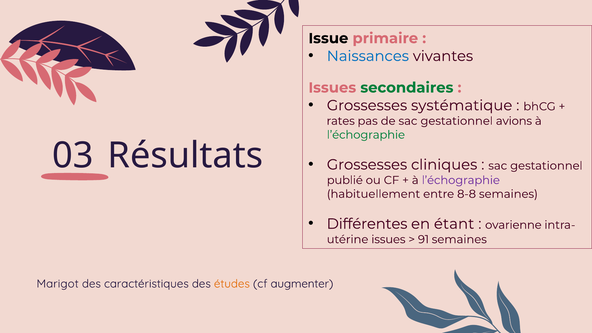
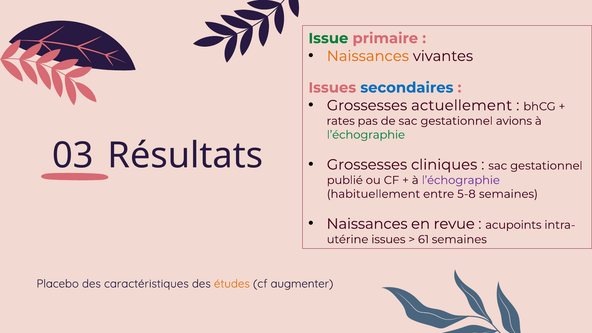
Issue colour: black -> green
Naissances at (368, 56) colour: blue -> orange
secondaires colour: green -> blue
systématique: systématique -> actuellement
8-8: 8-8 -> 5-8
Différentes at (367, 224): Différentes -> Naissances
étant: étant -> revue
ovarienne: ovarienne -> acupoints
91: 91 -> 61
Marigot: Marigot -> Placebo
